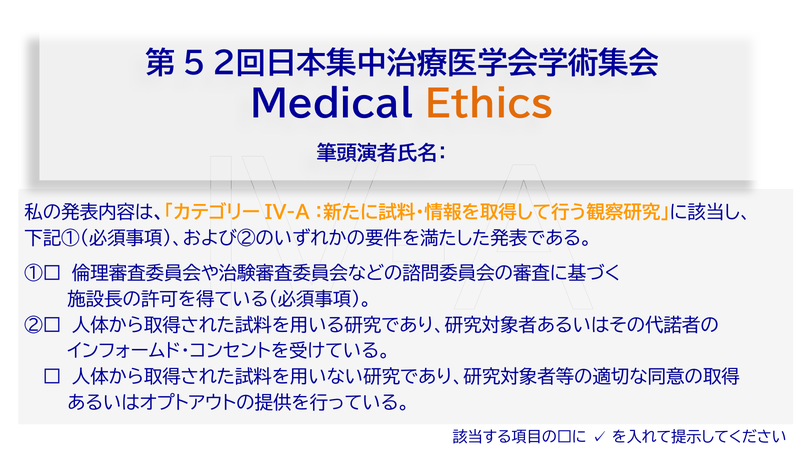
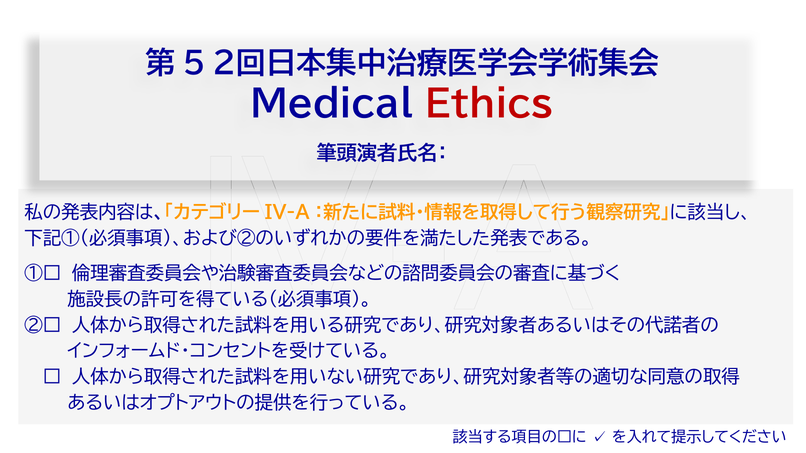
Ethics colour: orange -> red
